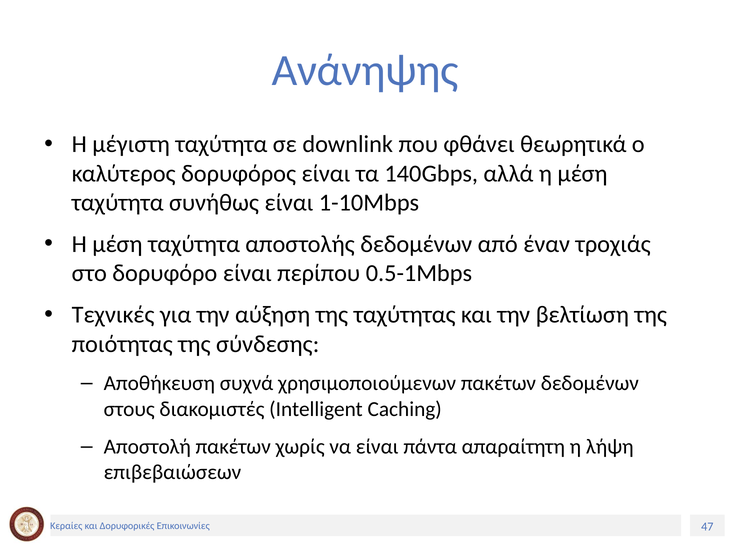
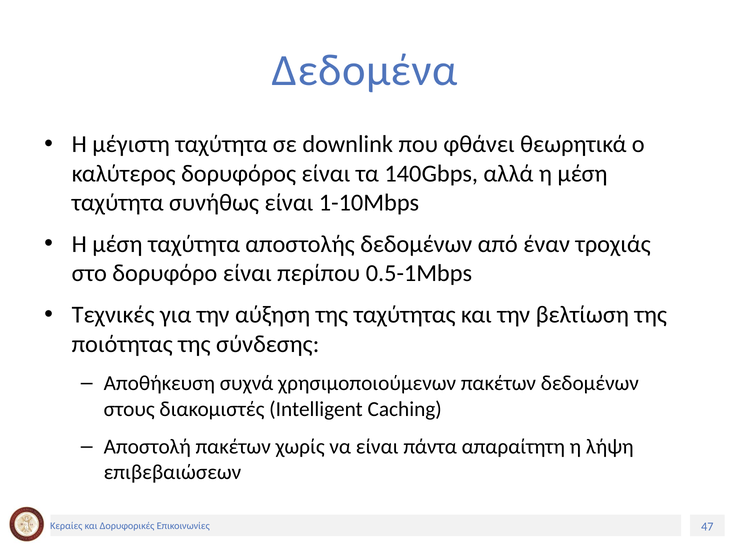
Ανάνηψης: Ανάνηψης -> Δεδομένα
